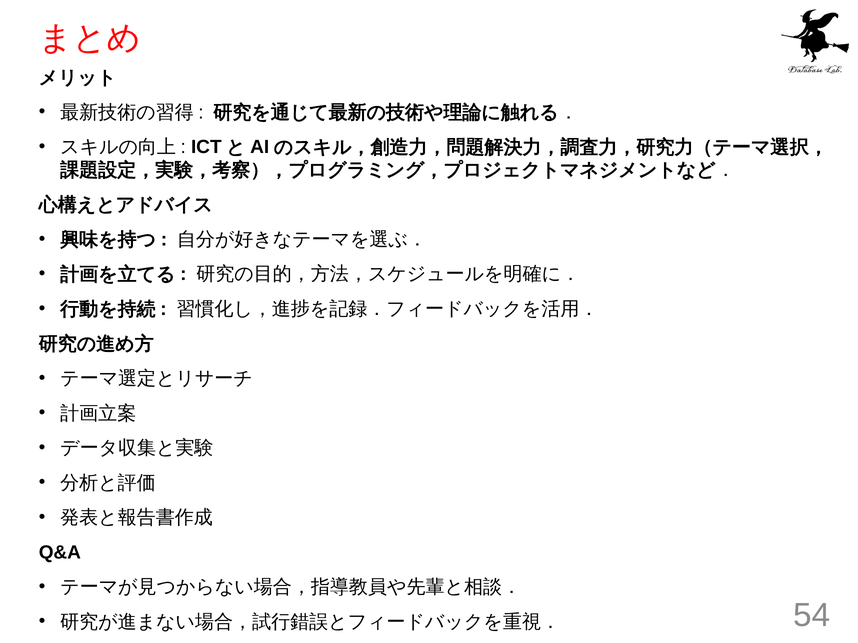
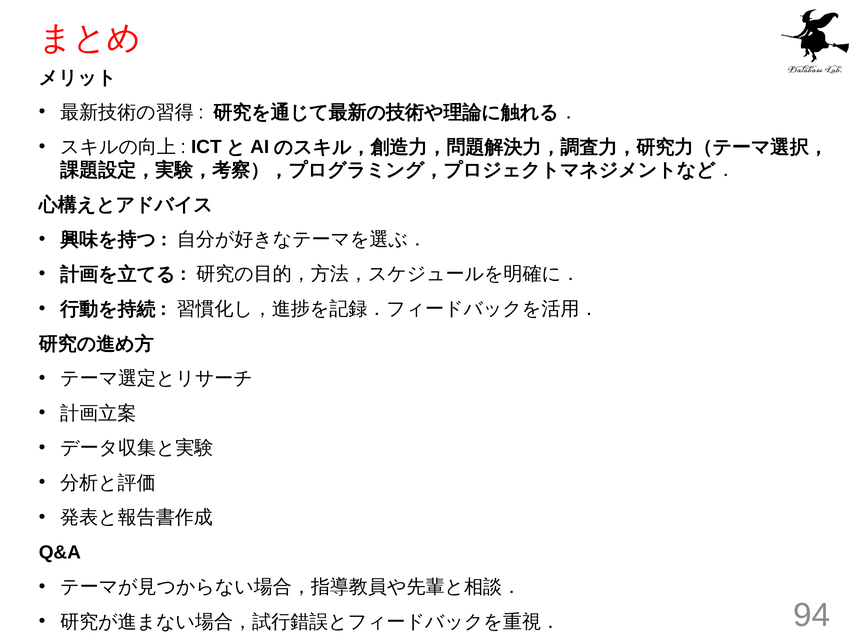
54: 54 -> 94
